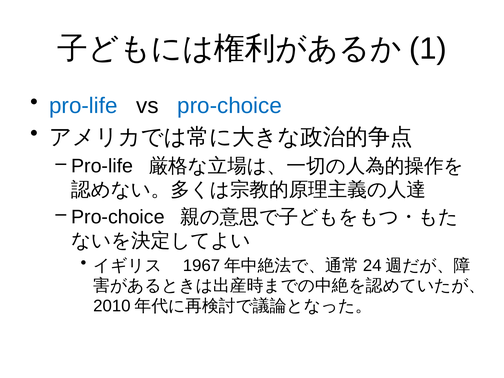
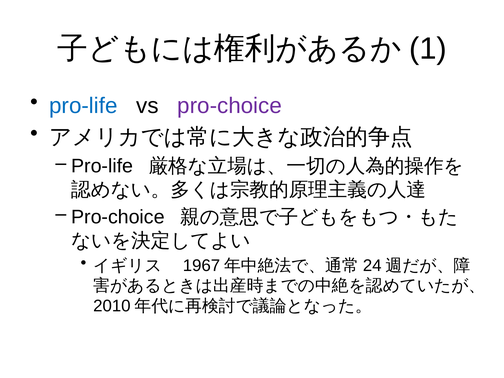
pro-choice at (230, 106) colour: blue -> purple
